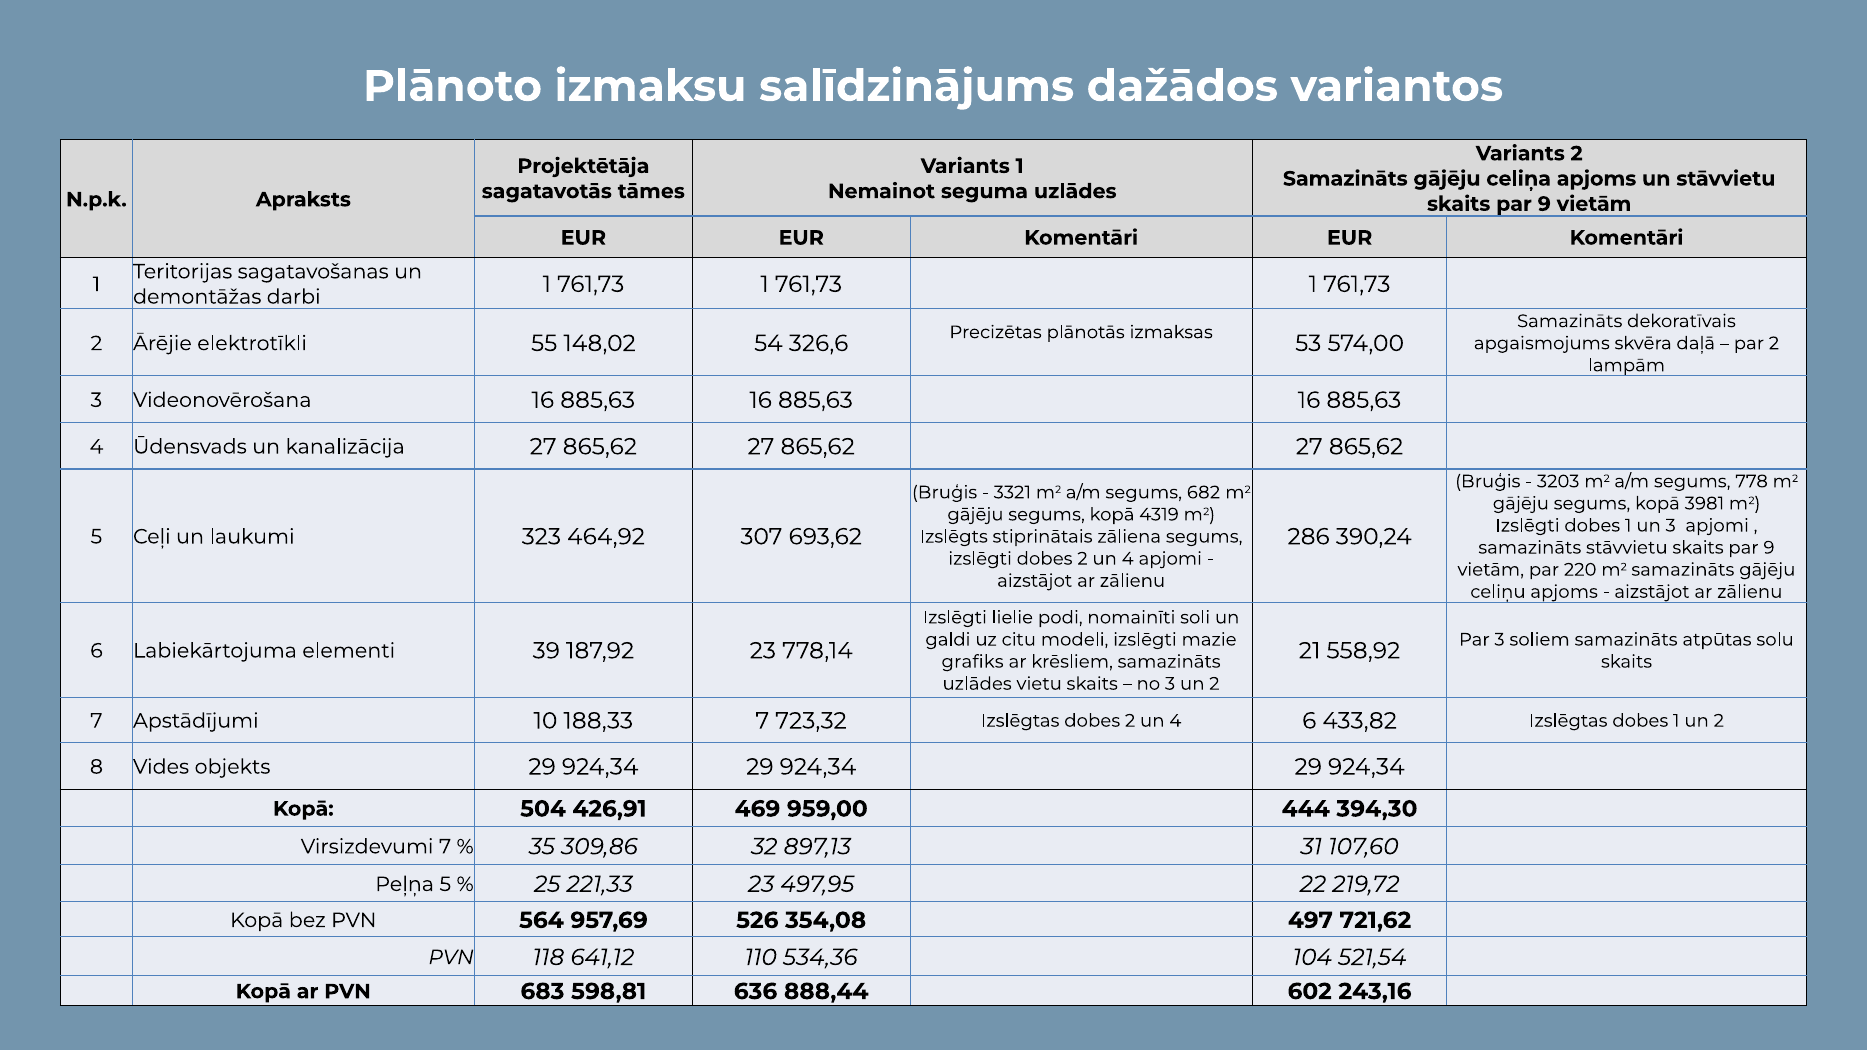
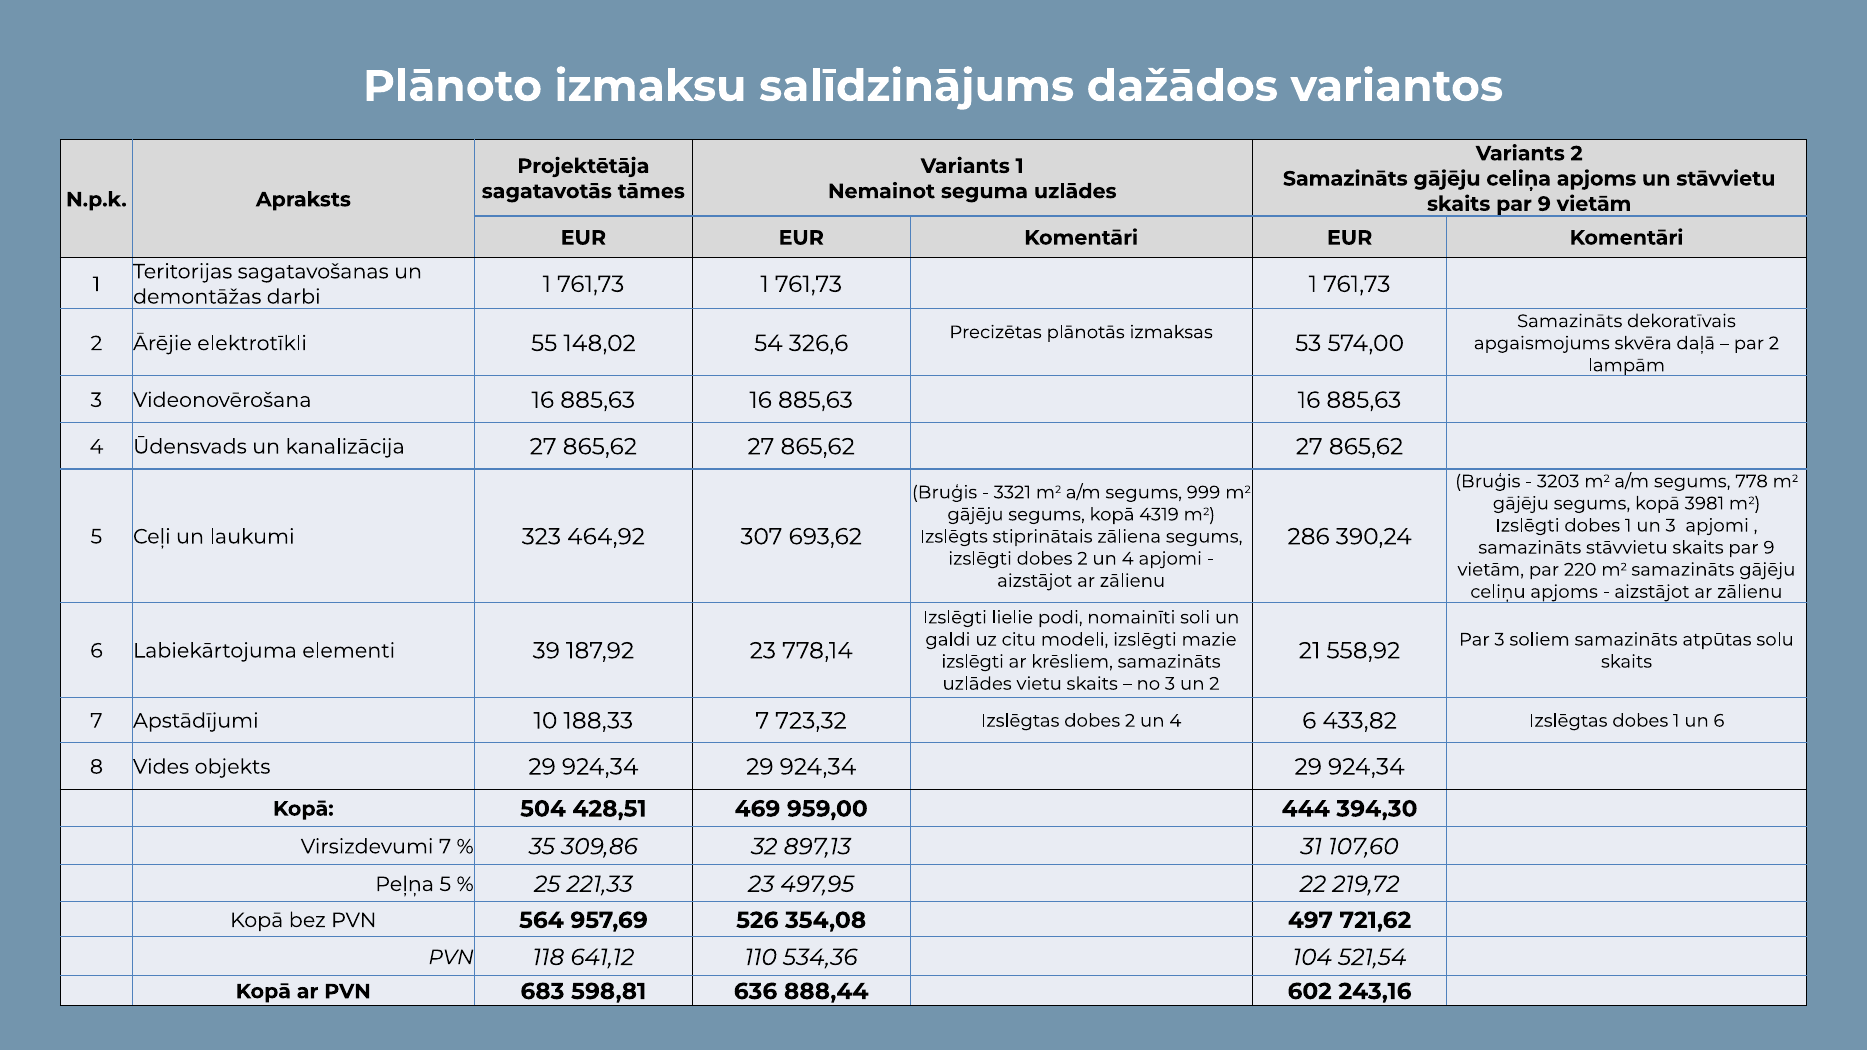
682: 682 -> 999
grafiks at (973, 662): grafiks -> izslēgti
1 un 2: 2 -> 6
426,91: 426,91 -> 428,51
